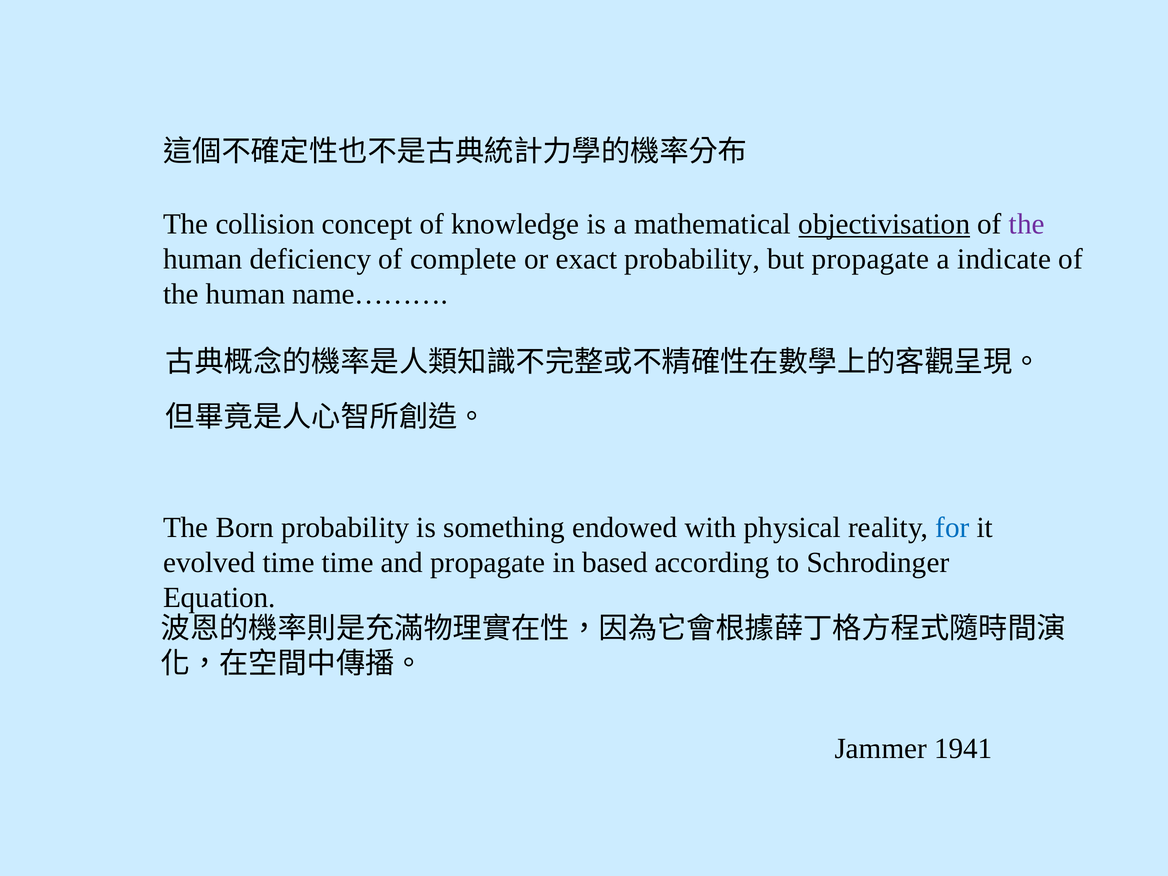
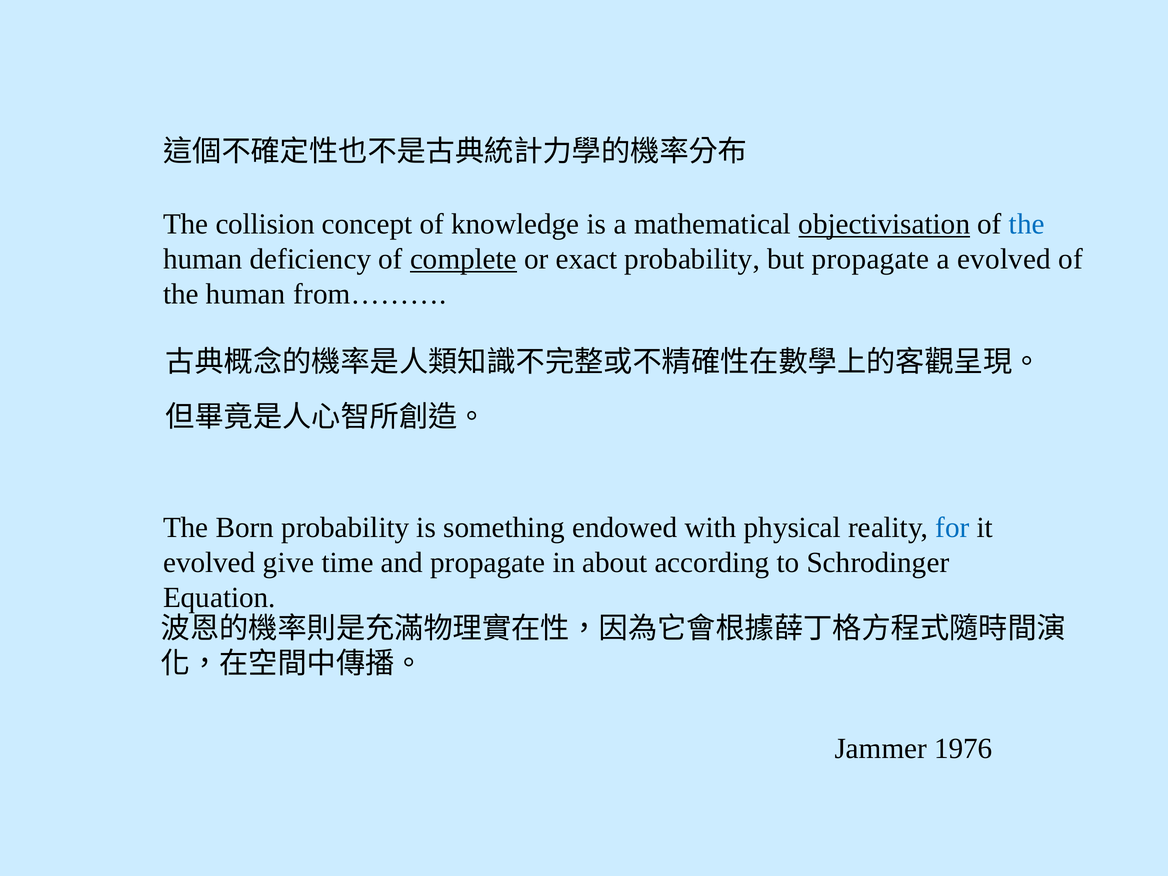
the at (1027, 224) colour: purple -> blue
complete underline: none -> present
a indicate: indicate -> evolved
name………: name……… -> from………
evolved time: time -> give
based: based -> about
1941: 1941 -> 1976
